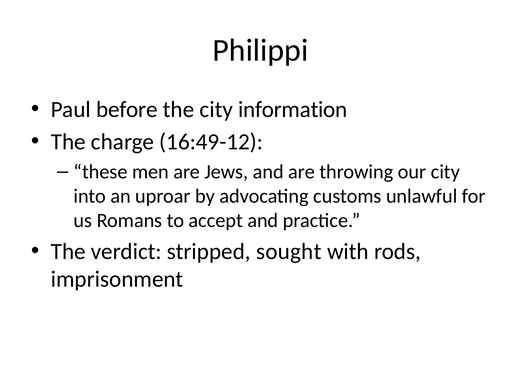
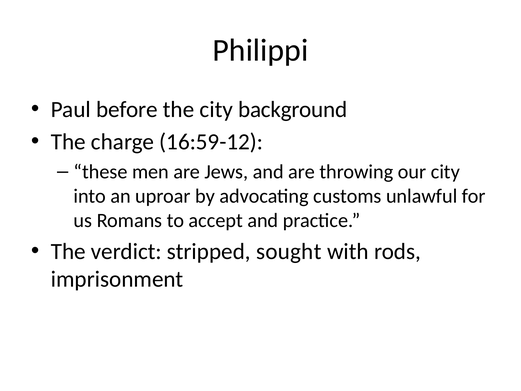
information: information -> background
16:49-12: 16:49-12 -> 16:59-12
